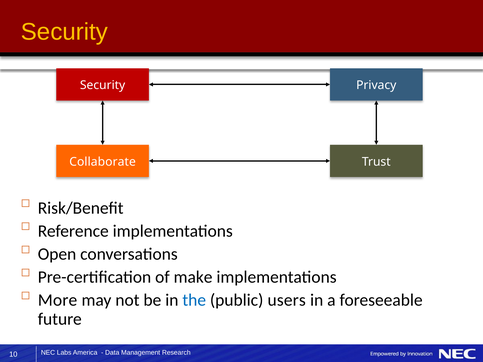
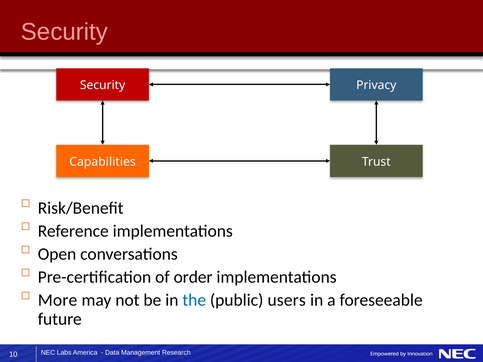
Security at (64, 32) colour: yellow -> pink
Collaborate: Collaborate -> Capabilities
make: make -> order
